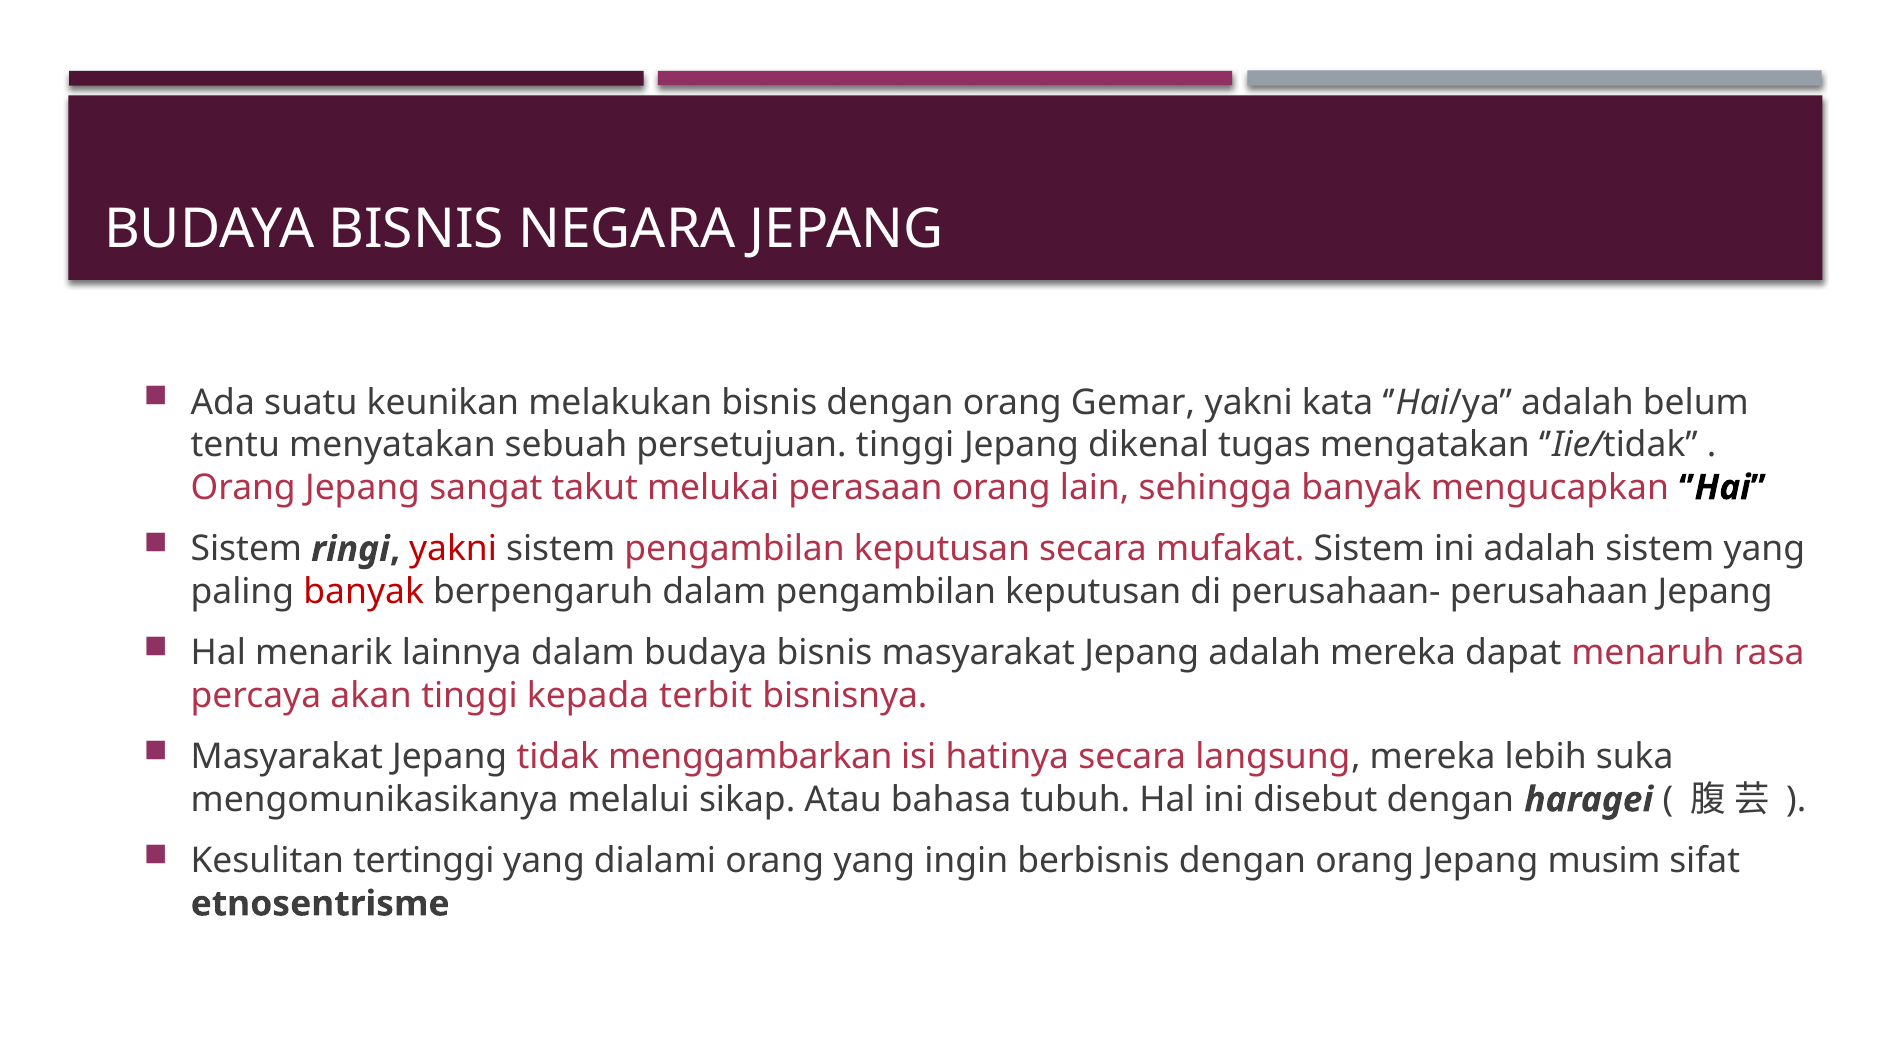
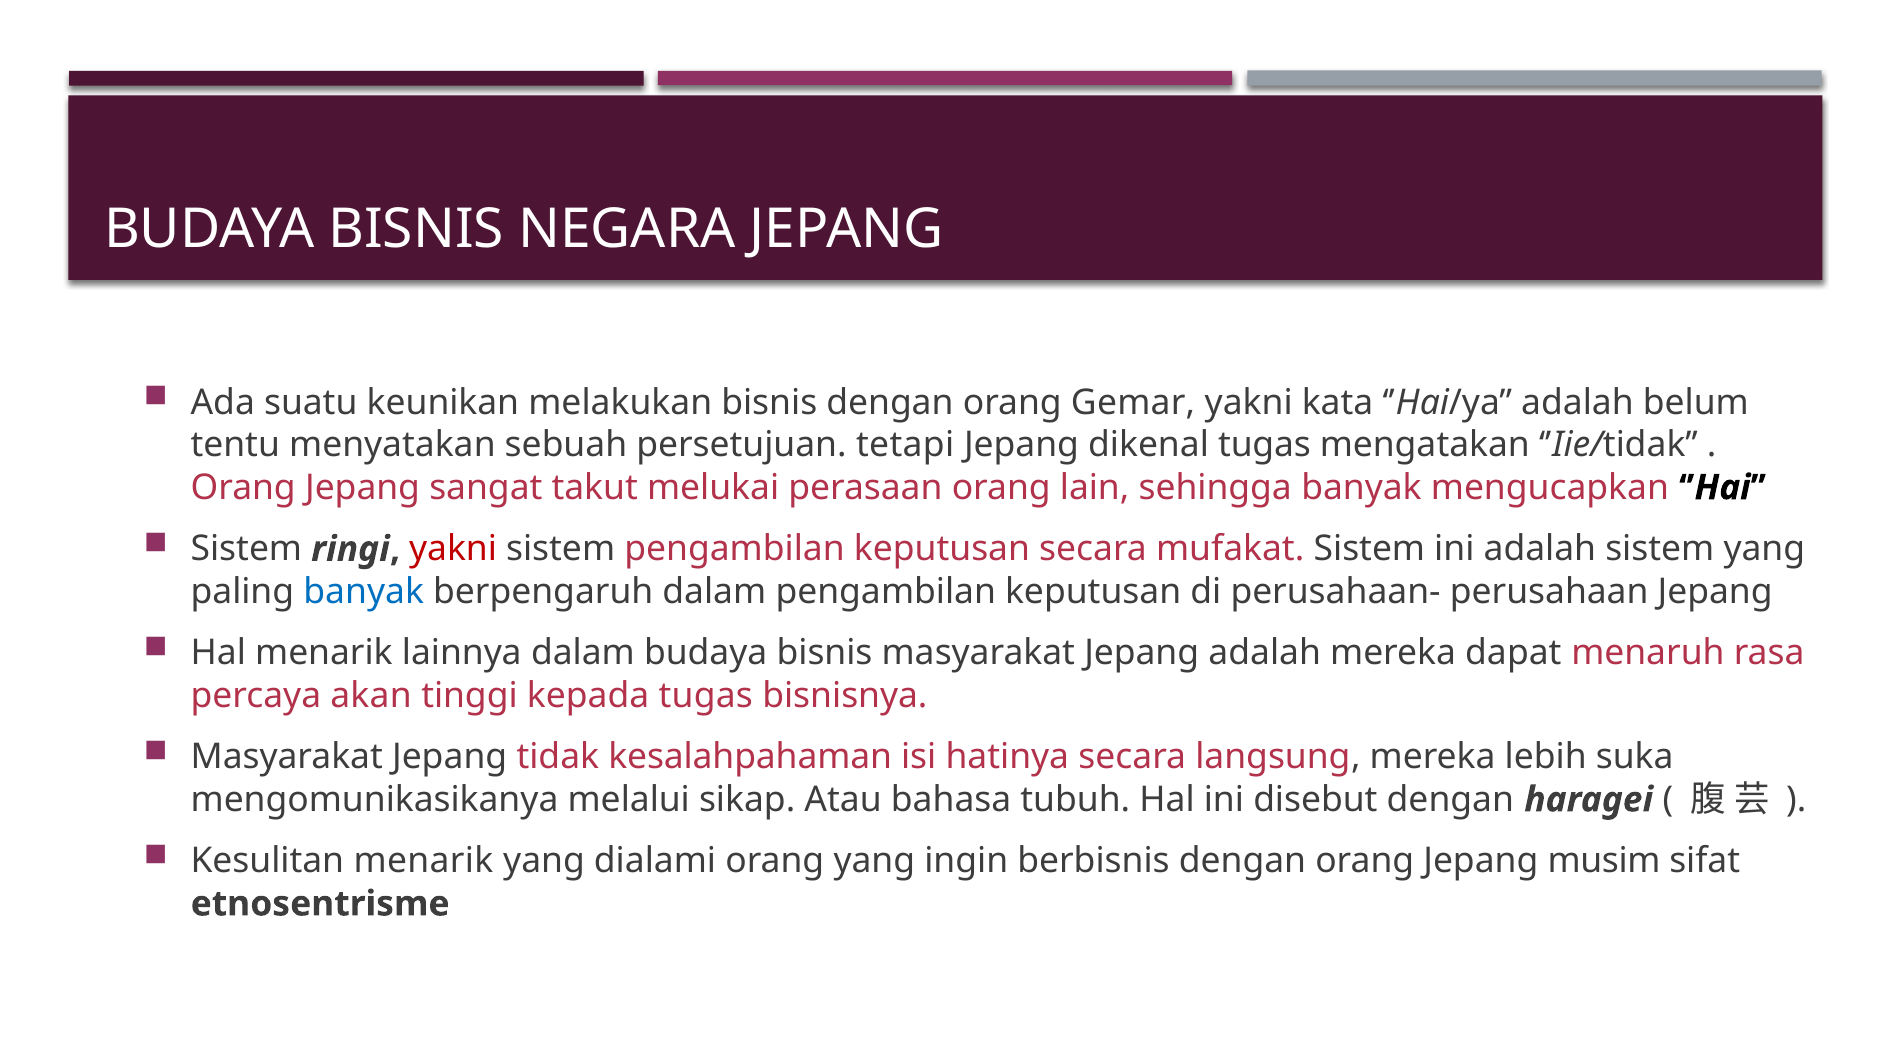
persetujuan tinggi: tinggi -> tetapi
banyak at (364, 591) colour: red -> blue
kepada terbit: terbit -> tugas
menggambarkan: menggambarkan -> kesalahpahaman
Kesulitan tertinggi: tertinggi -> menarik
